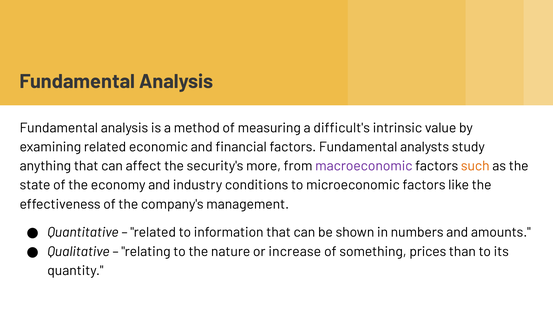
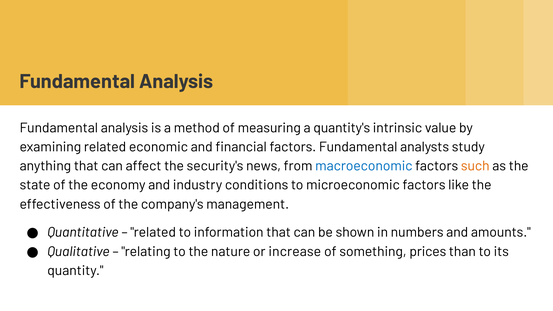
difficult's: difficult's -> quantity's
more: more -> news
macroeconomic colour: purple -> blue
